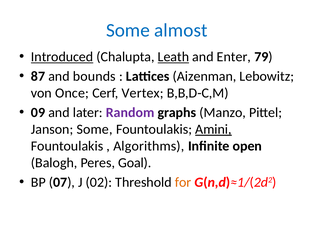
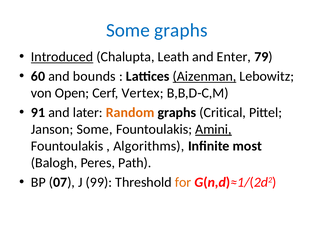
Some almost: almost -> graphs
Leath underline: present -> none
87: 87 -> 60
Aizenman underline: none -> present
Once: Once -> Open
09: 09 -> 91
Random colour: purple -> orange
Manzo: Manzo -> Critical
open: open -> most
Goal: Goal -> Path
02: 02 -> 99
